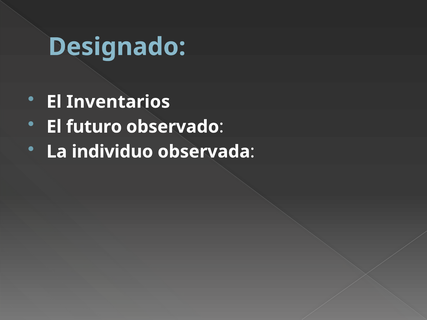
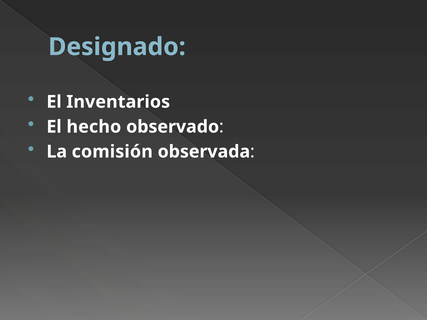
futuro: futuro -> hecho
individuo: individuo -> comisión
